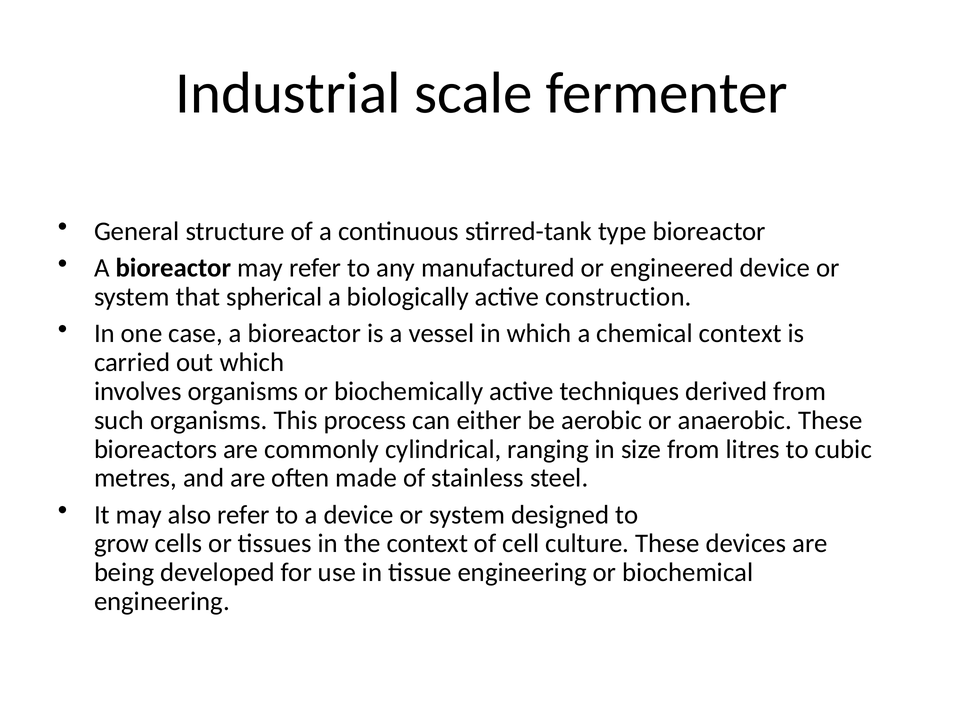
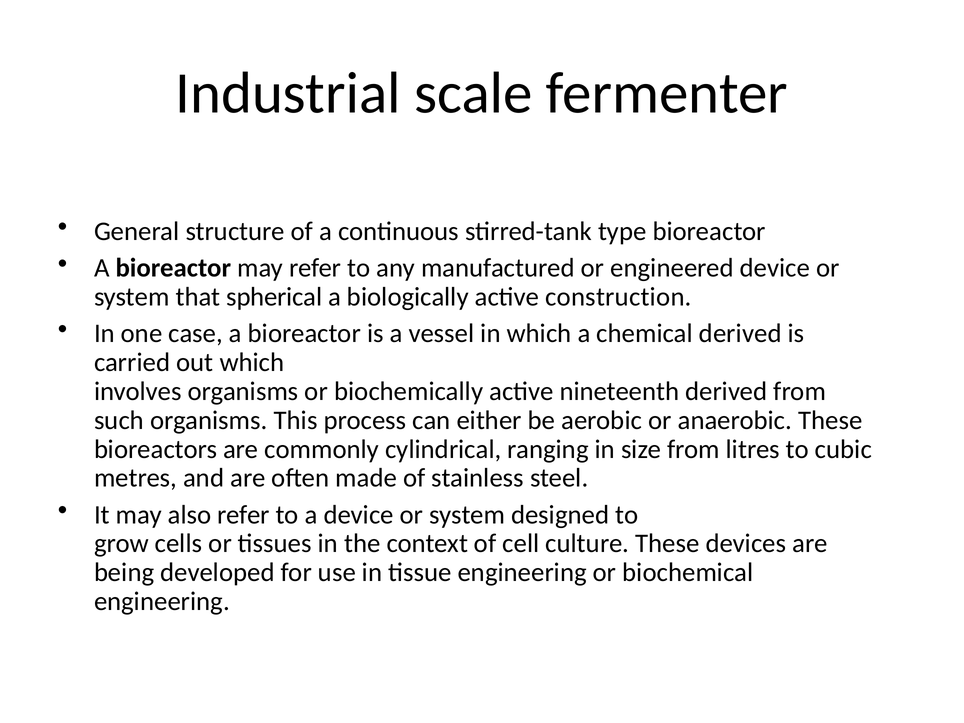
chemical context: context -> derived
techniques: techniques -> nineteenth
